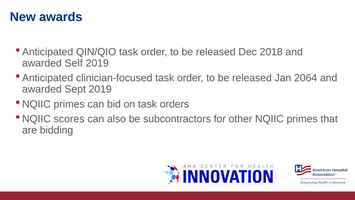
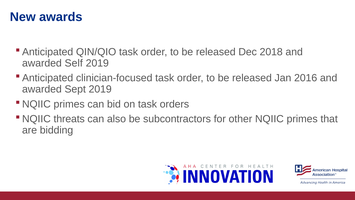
2064: 2064 -> 2016
scores: scores -> threats
